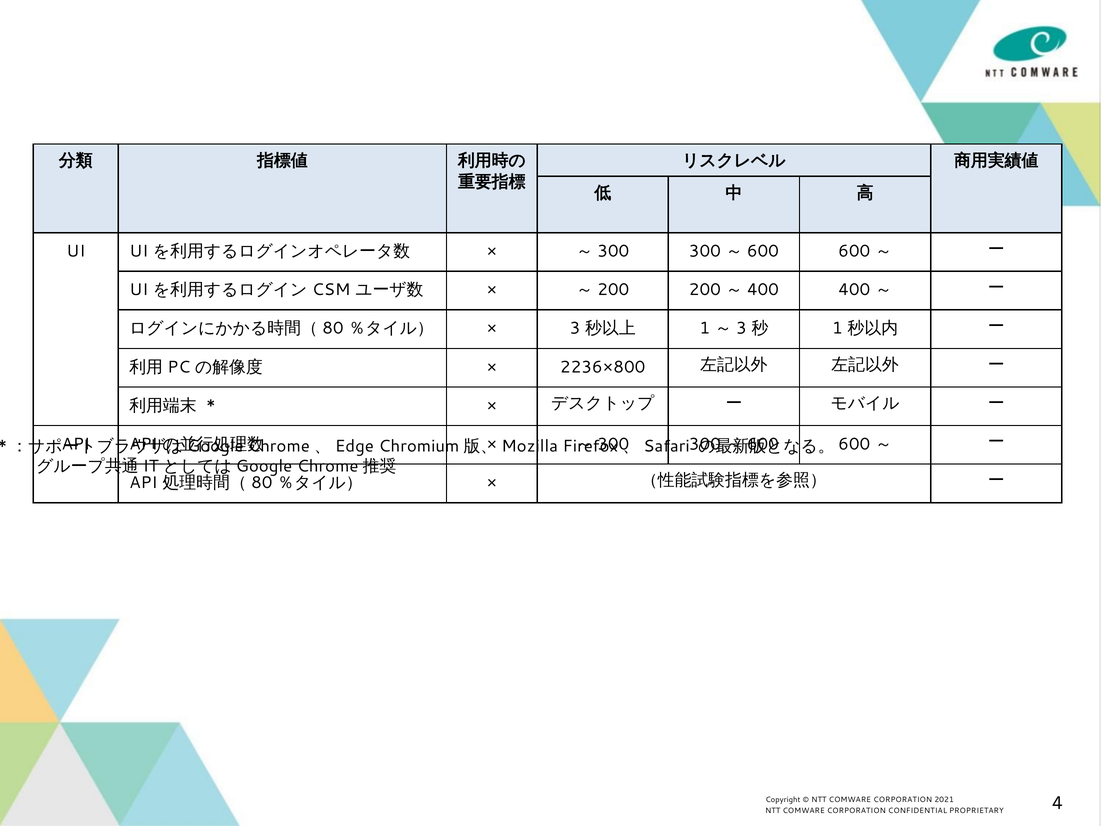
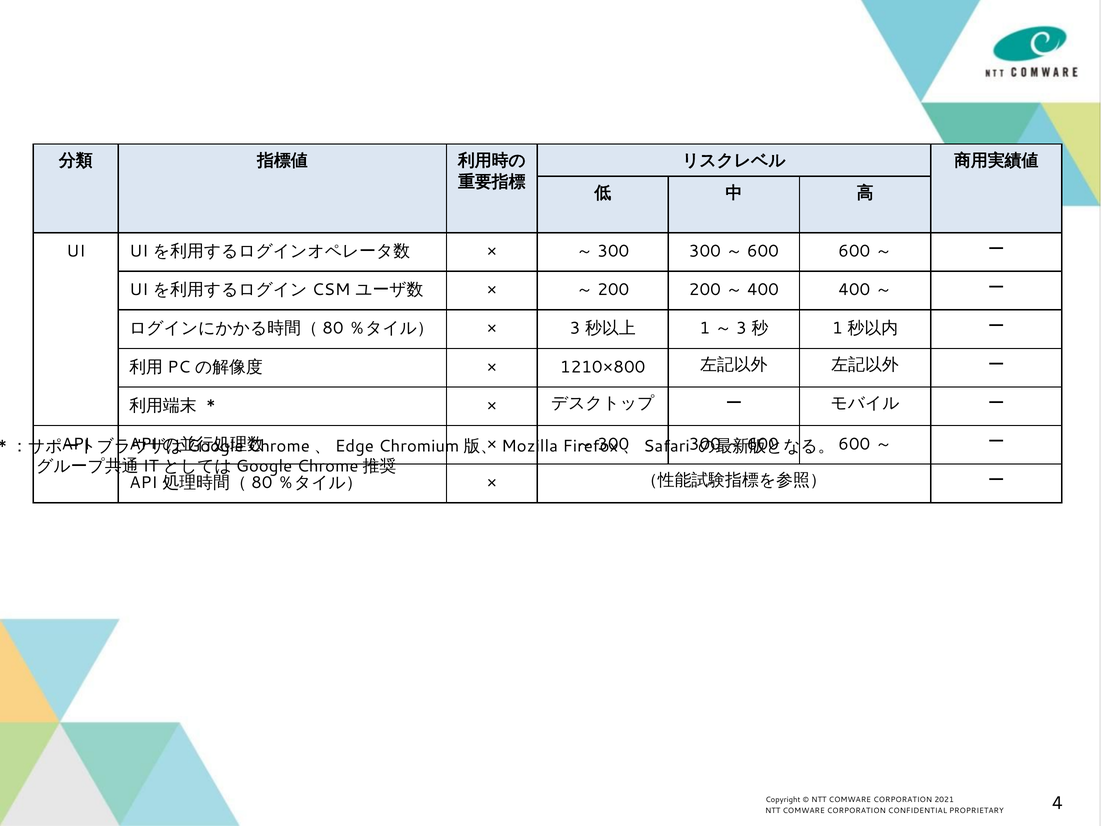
2236×800: 2236×800 -> 1210×800
